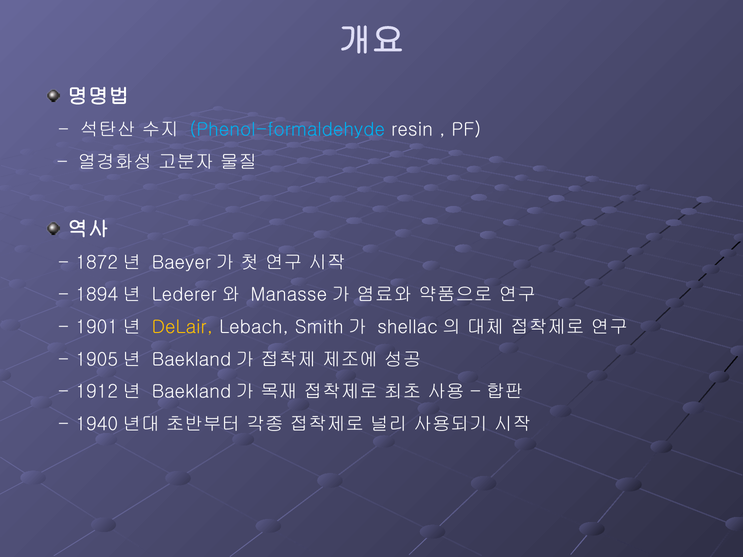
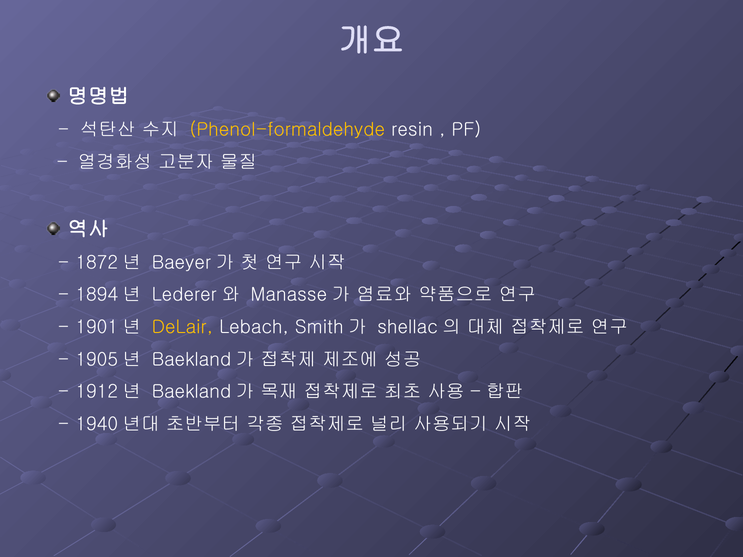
Phenol-formaldehyde colour: light blue -> yellow
